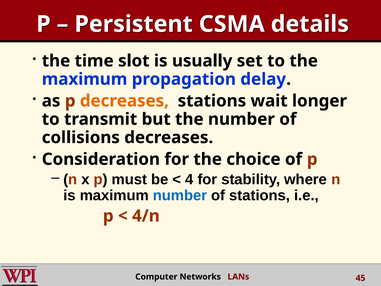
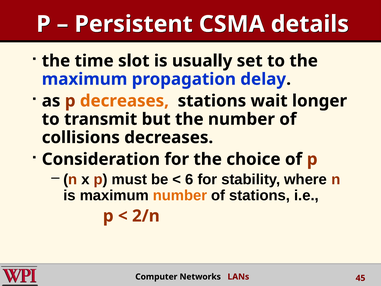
4: 4 -> 6
number at (180, 195) colour: blue -> orange
4/n: 4/n -> 2/n
